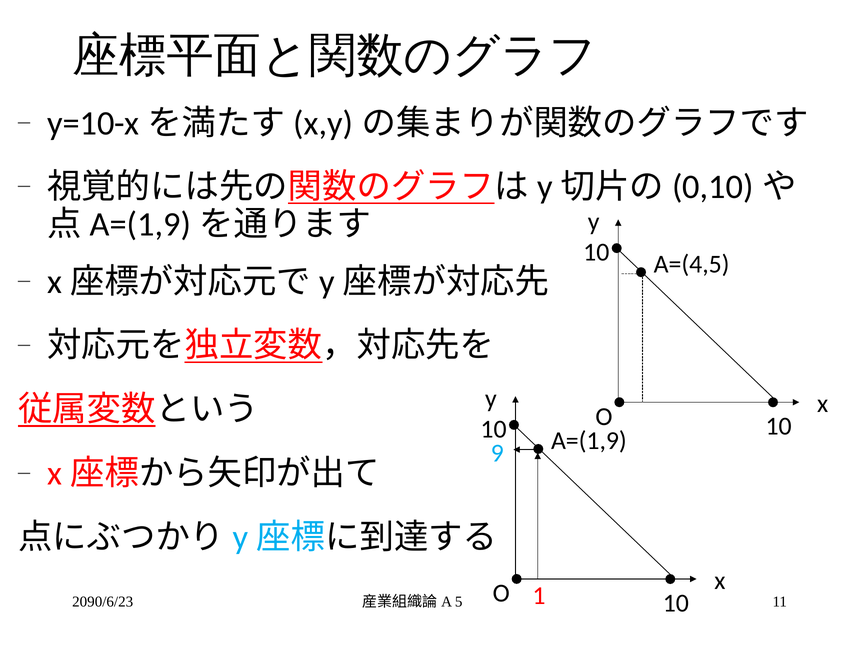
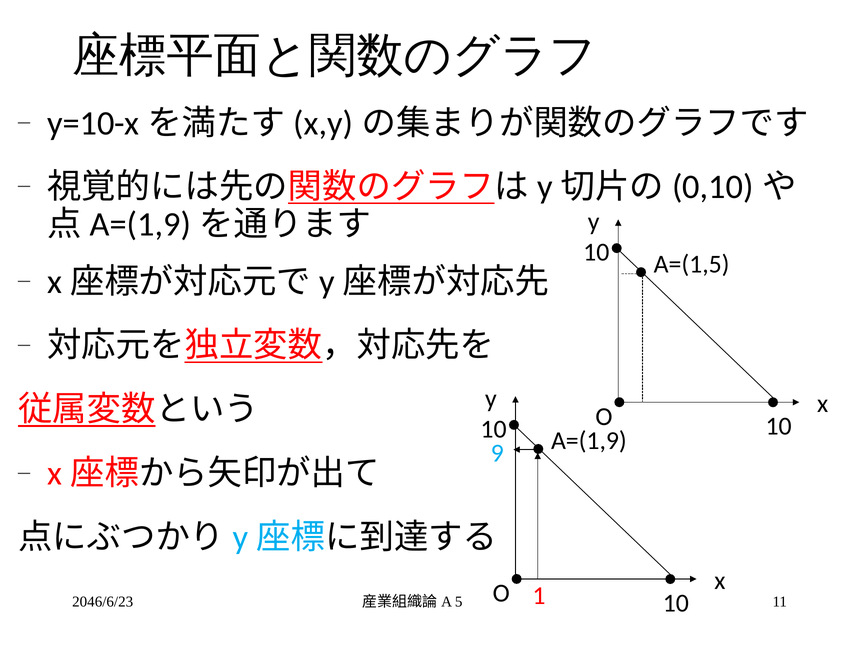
A=(4,5: A=(4,5 -> A=(1,5
2090/6/23: 2090/6/23 -> 2046/6/23
